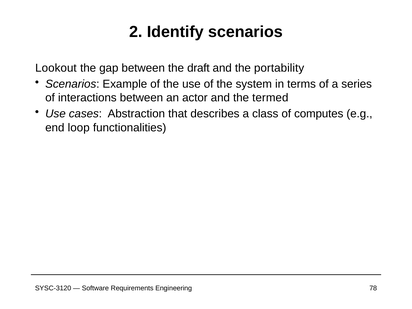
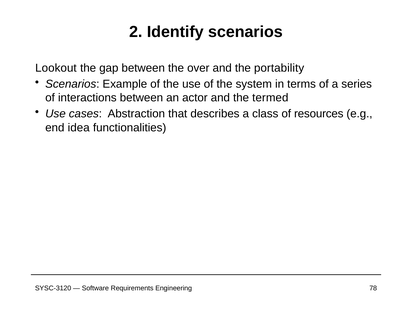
draft: draft -> over
computes: computes -> resources
loop: loop -> idea
